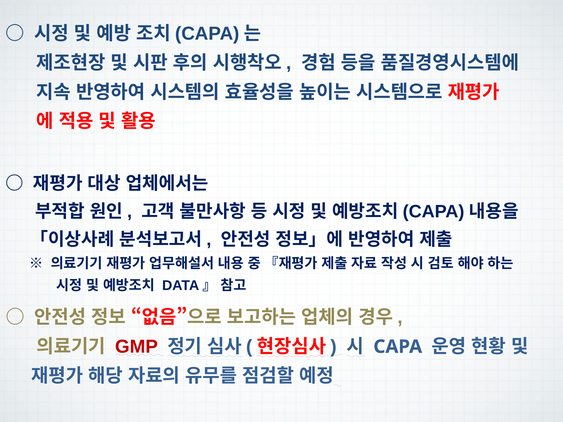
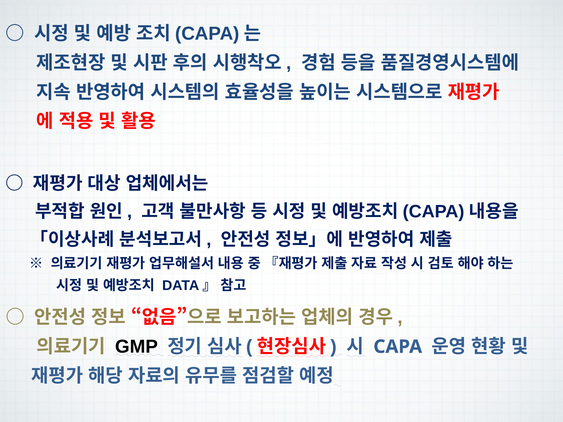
GMP colour: red -> black
